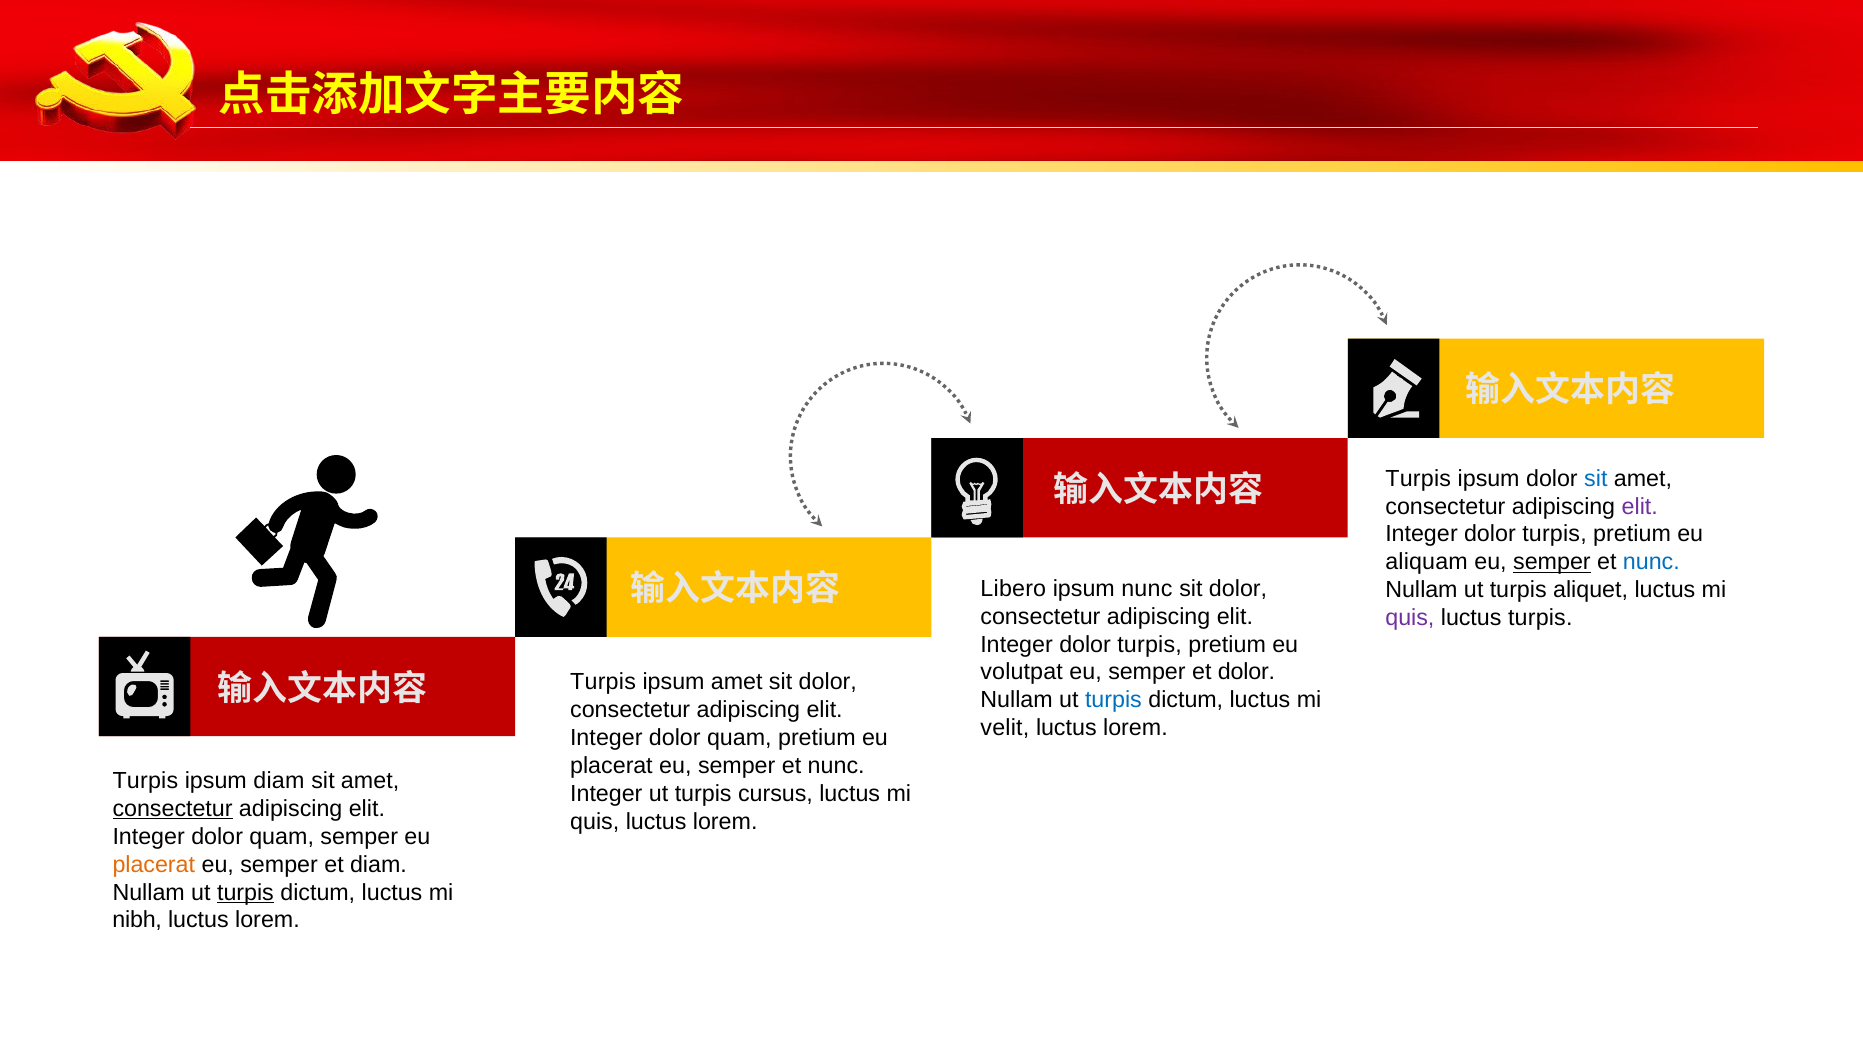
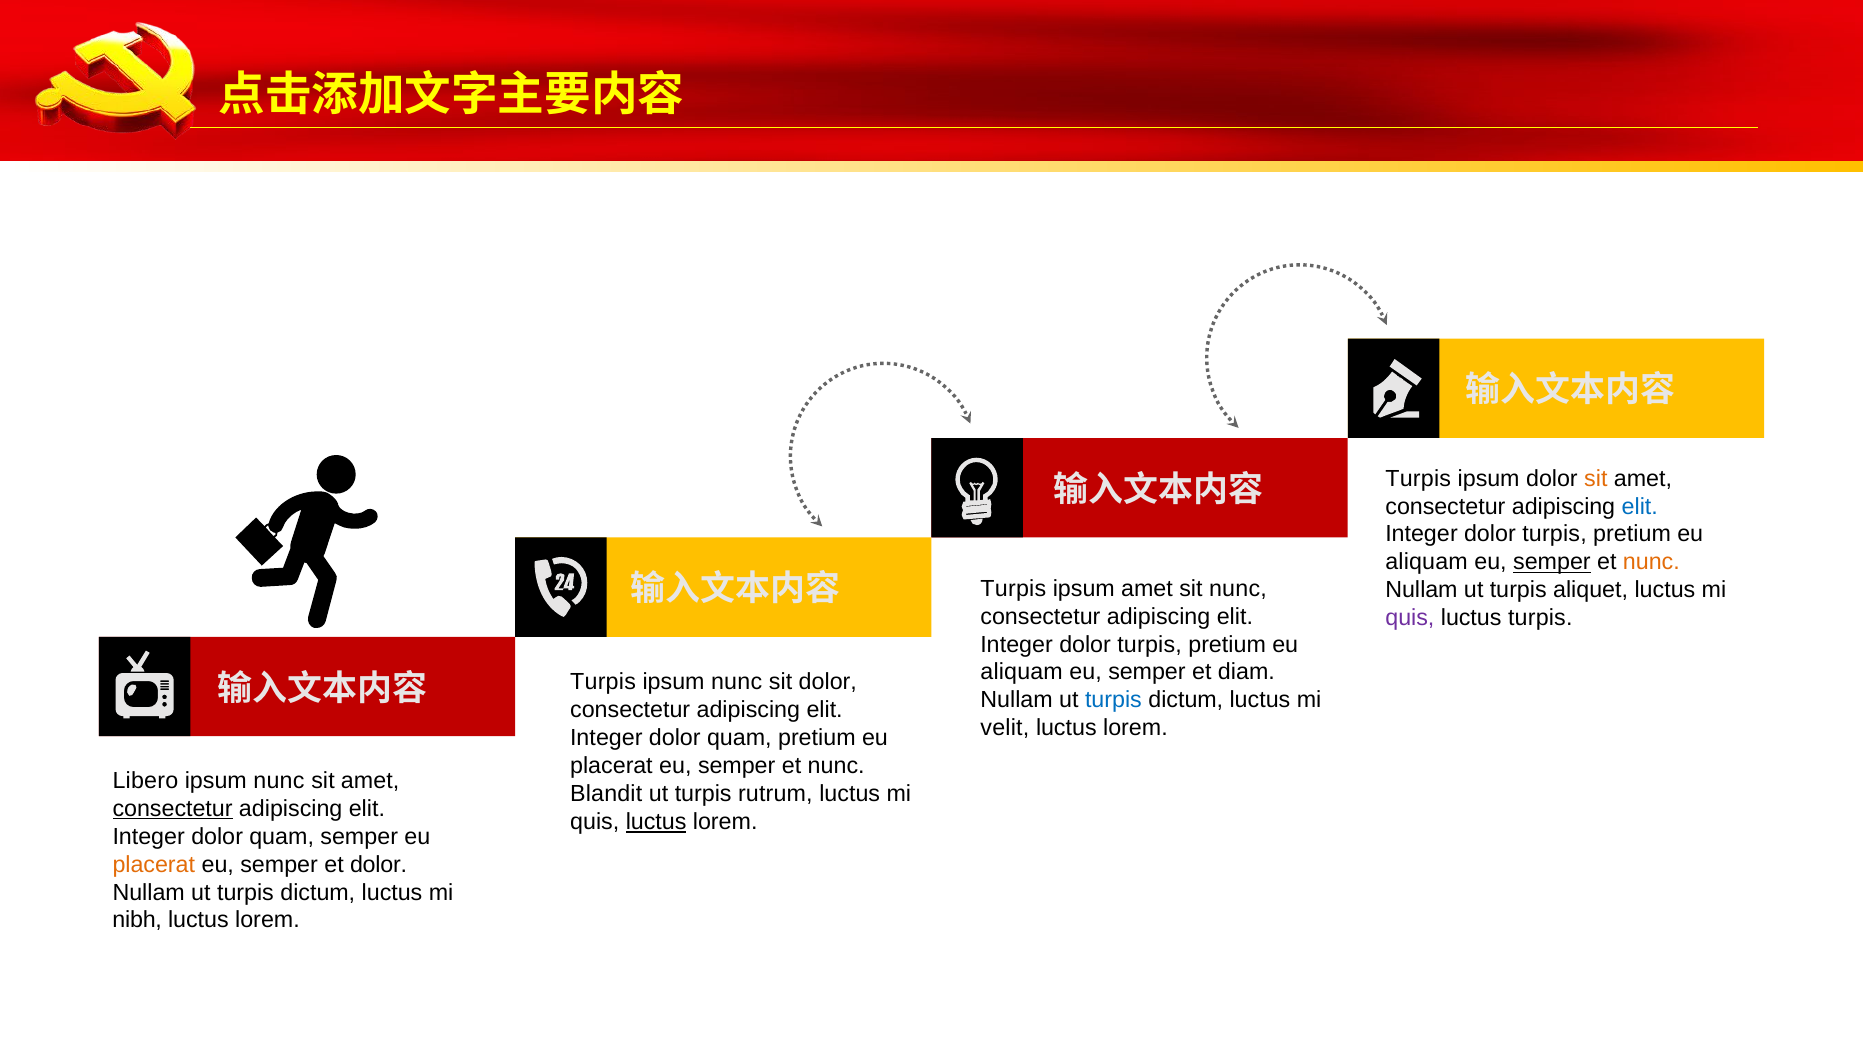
sit at (1596, 478) colour: blue -> orange
elit at (1640, 506) colour: purple -> blue
nunc at (1651, 562) colour: blue -> orange
Libero at (1013, 588): Libero -> Turpis
ipsum nunc: nunc -> amet
dolor at (1238, 588): dolor -> nunc
volutpat at (1022, 672): volutpat -> aliquam
et dolor: dolor -> diam
amet at (737, 682): amet -> nunc
Turpis at (145, 780): Turpis -> Libero
diam at (279, 780): diam -> nunc
Integer at (606, 794): Integer -> Blandit
cursus: cursus -> rutrum
luctus at (656, 822) underline: none -> present
et diam: diam -> dolor
turpis at (246, 892) underline: present -> none
